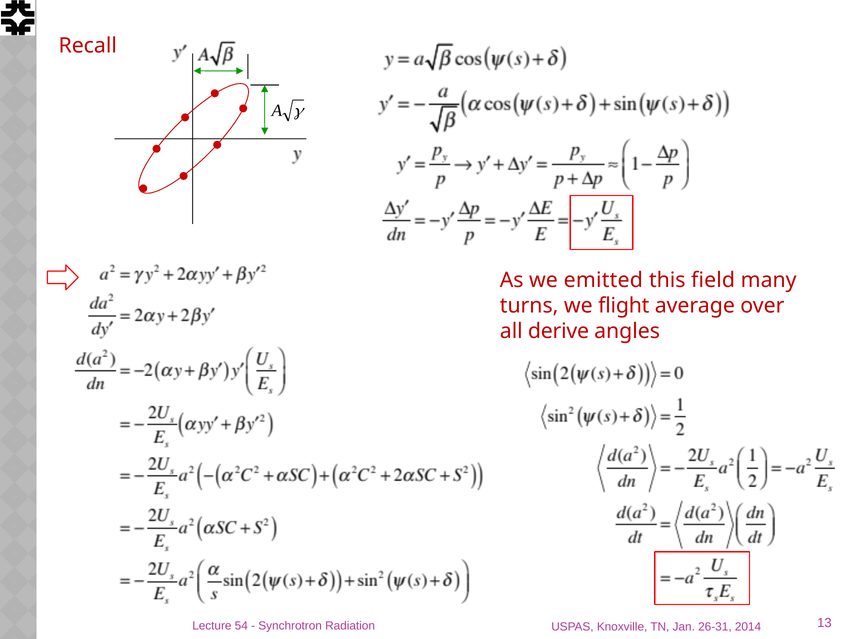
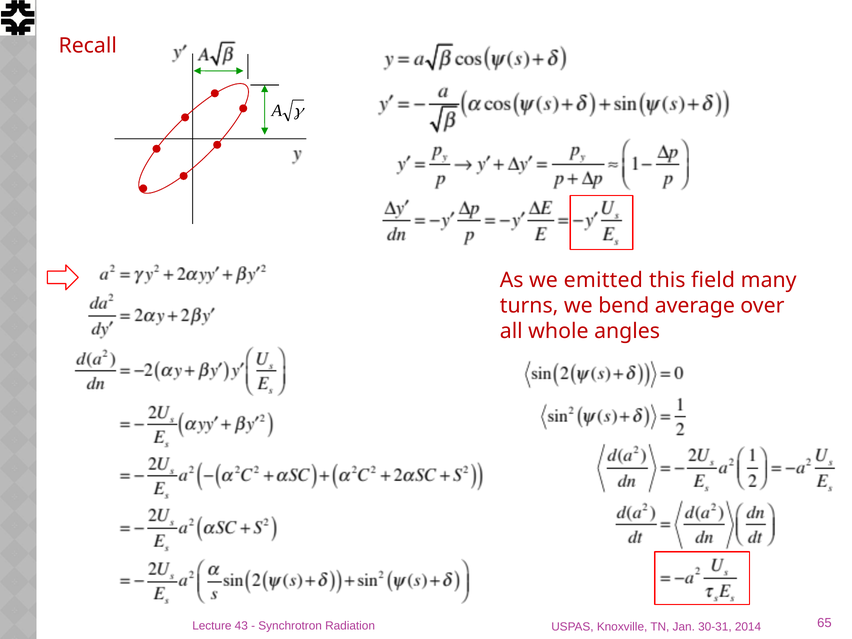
flight: flight -> bend
derive: derive -> whole
54: 54 -> 43
13: 13 -> 65
26-31: 26-31 -> 30-31
